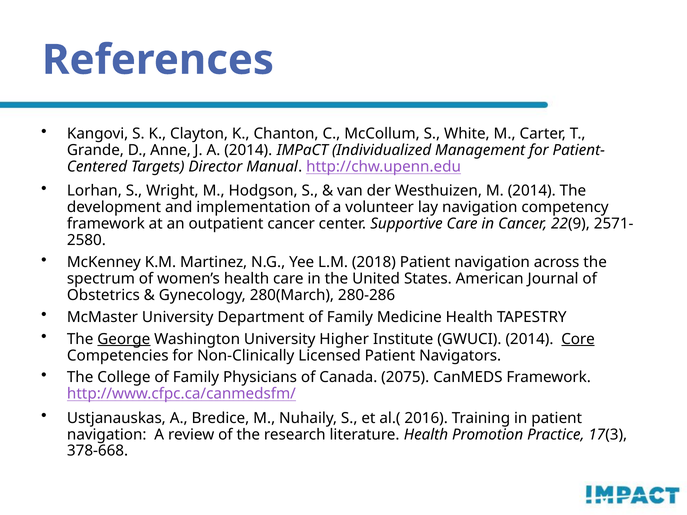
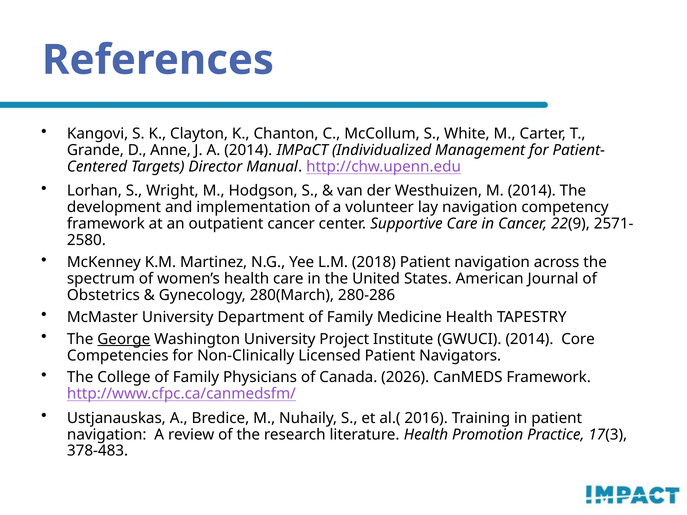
Higher: Higher -> Project
Core underline: present -> none
2075: 2075 -> 2026
378-668: 378-668 -> 378-483
